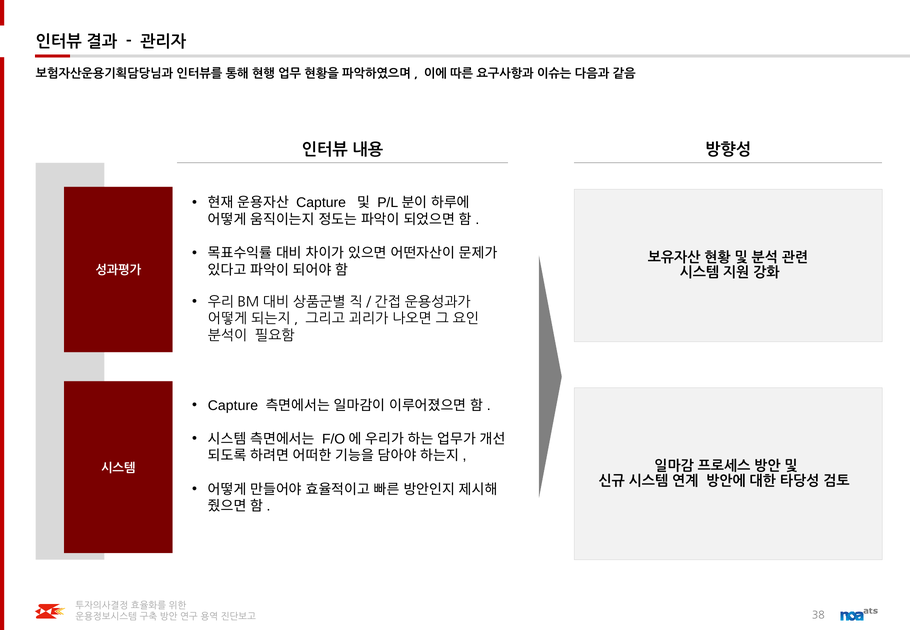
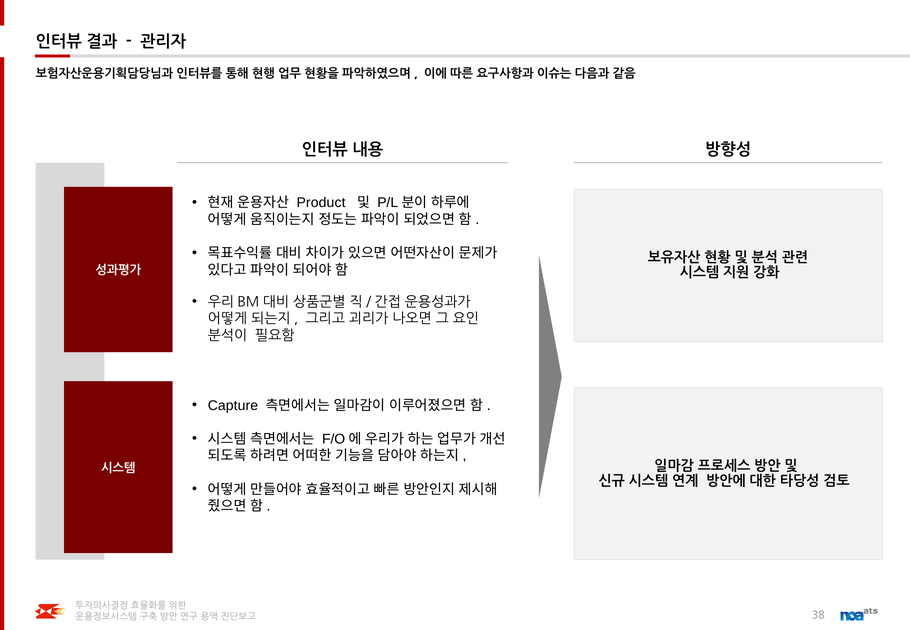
Capture at (321, 203): Capture -> Product
